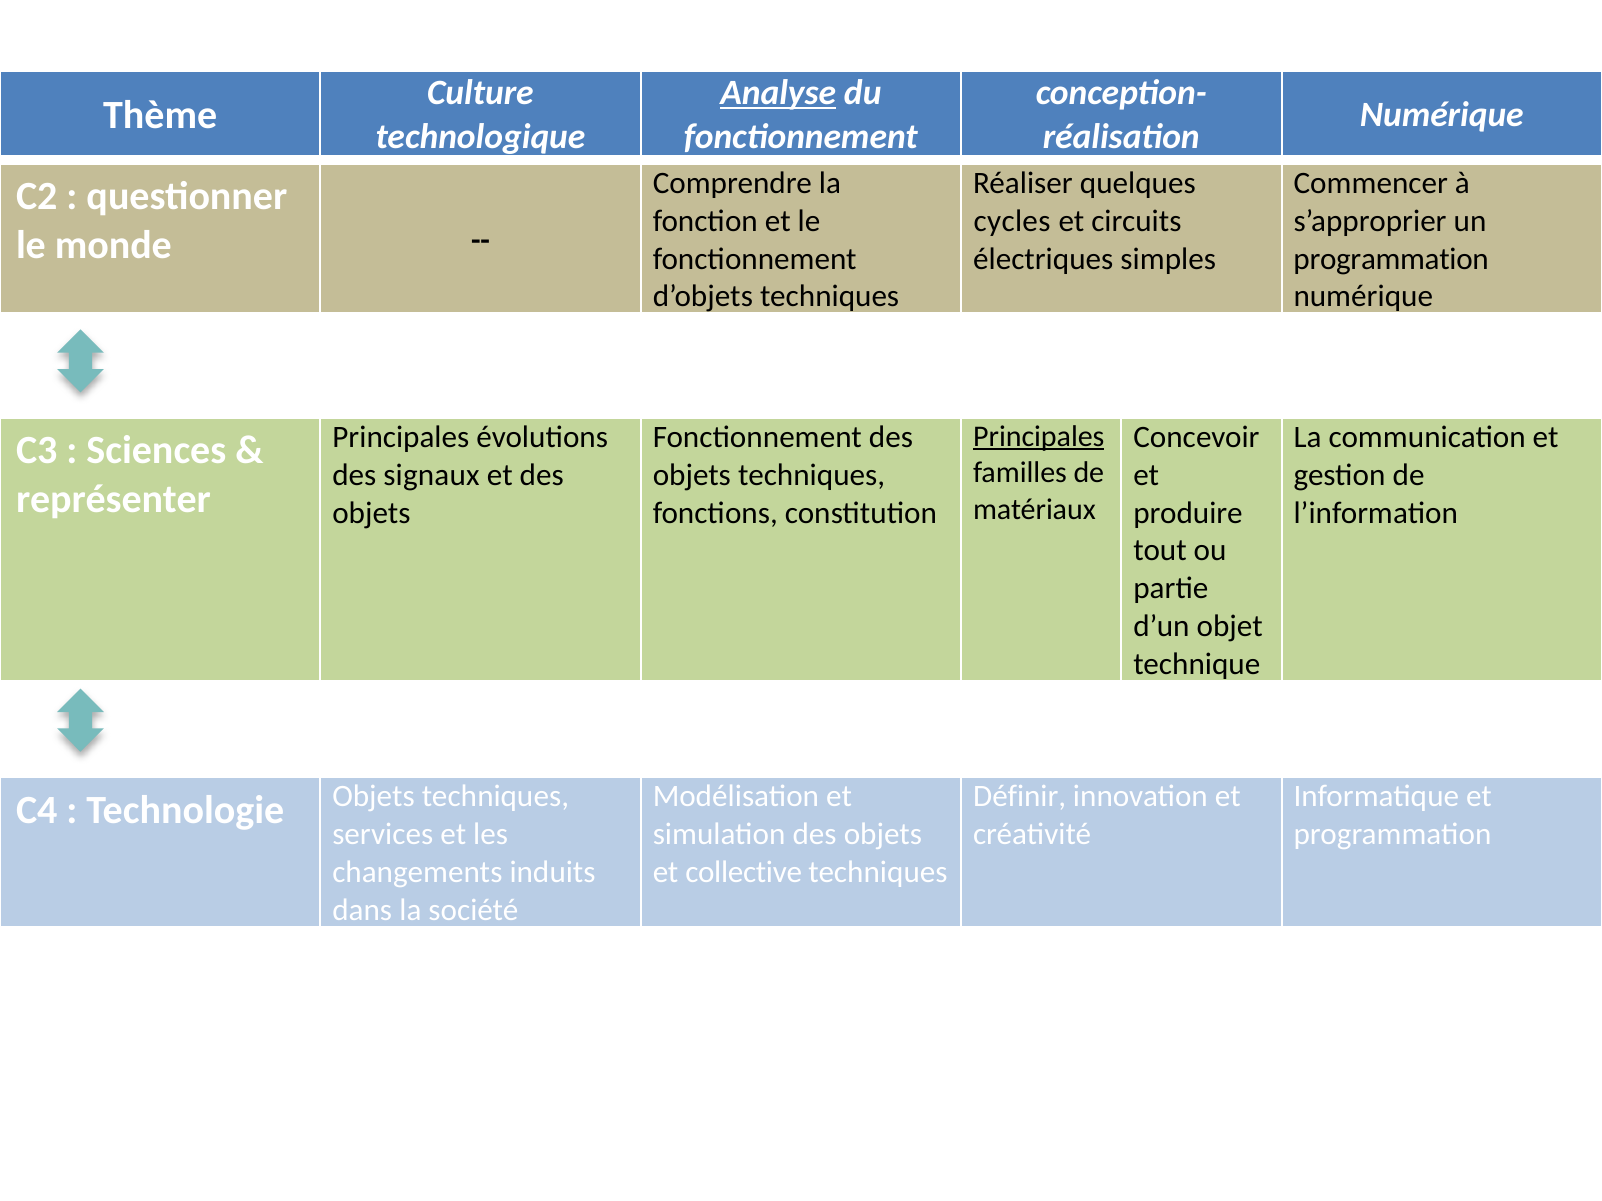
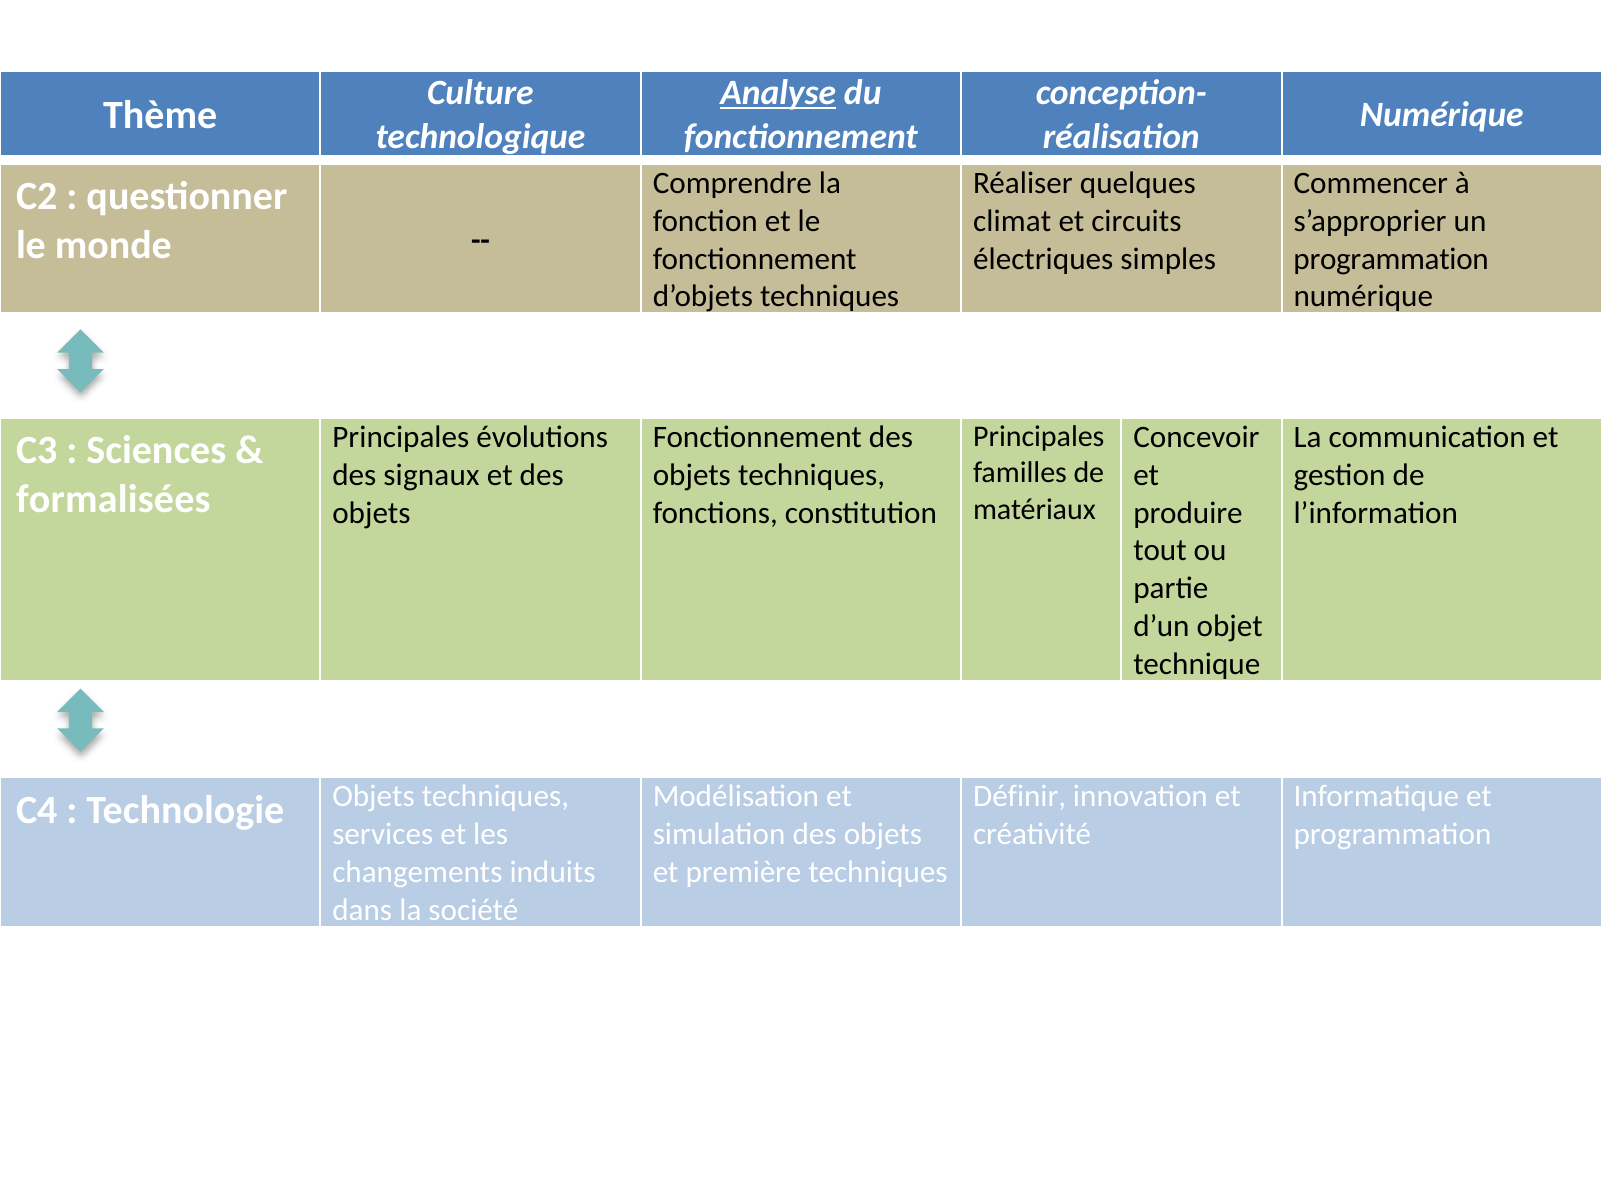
cycles: cycles -> climat
Principales at (1039, 437) underline: present -> none
représenter: représenter -> formalisées
collective: collective -> première
